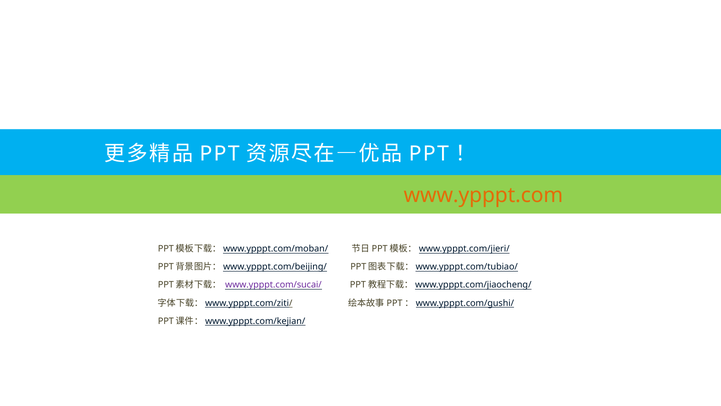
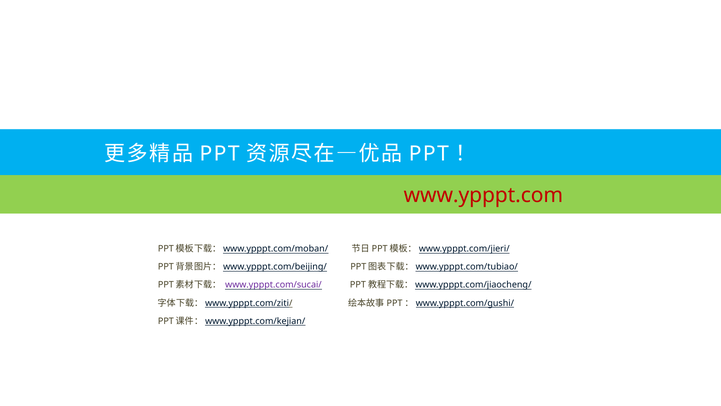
www.ypppt.com colour: orange -> red
